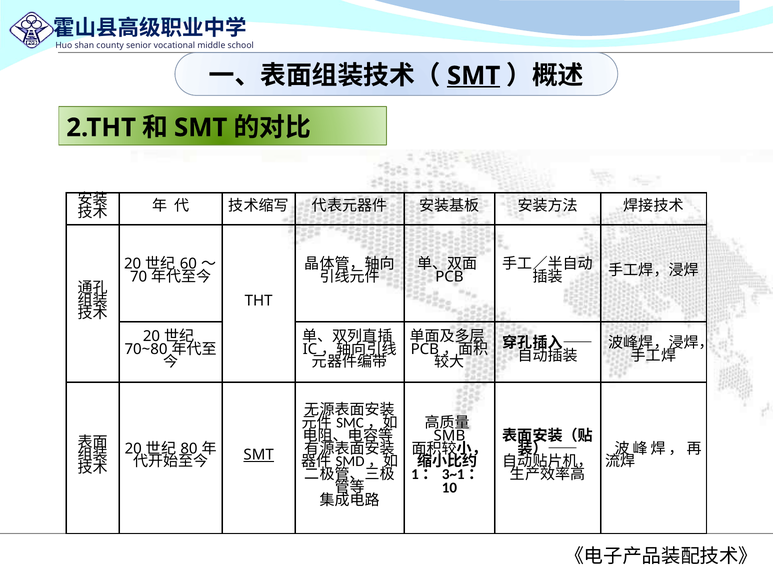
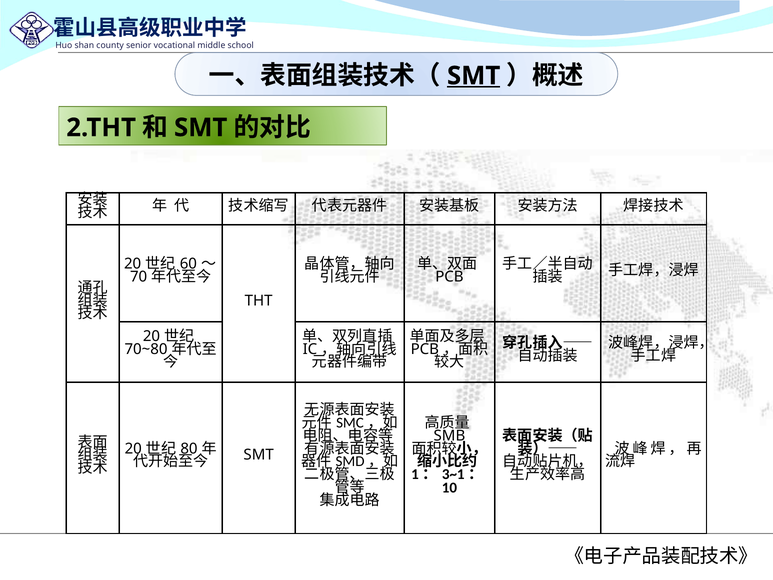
SMT at (259, 455) underline: present -> none
